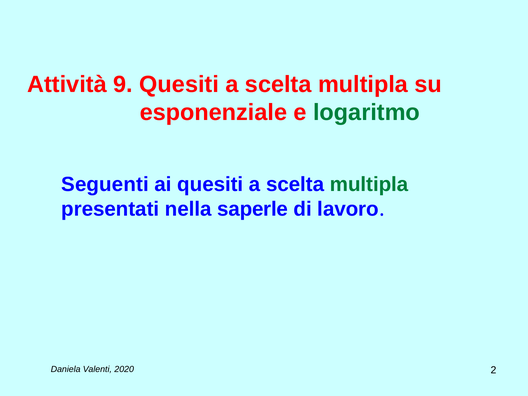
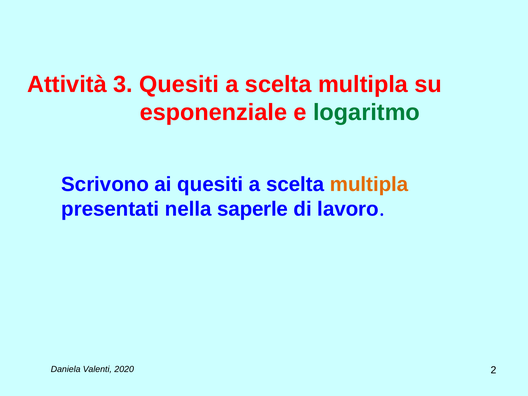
9: 9 -> 3
Seguenti: Seguenti -> Scrivono
multipla at (369, 184) colour: green -> orange
